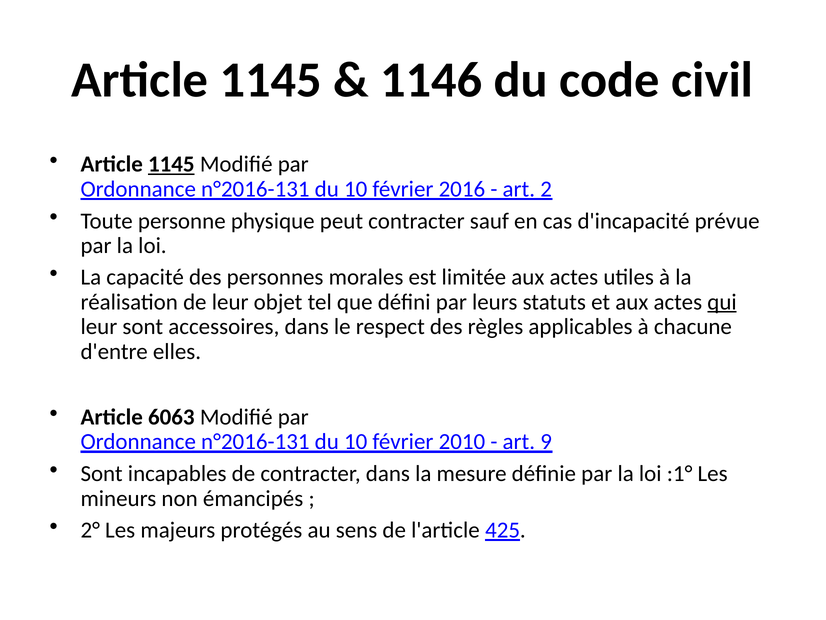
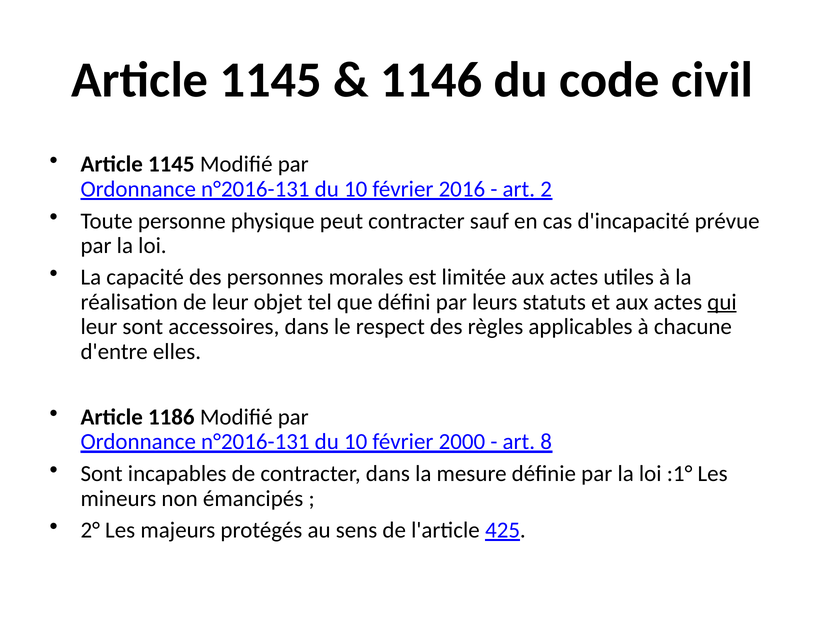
1145 at (171, 164) underline: present -> none
6063: 6063 -> 1186
2010: 2010 -> 2000
9: 9 -> 8
